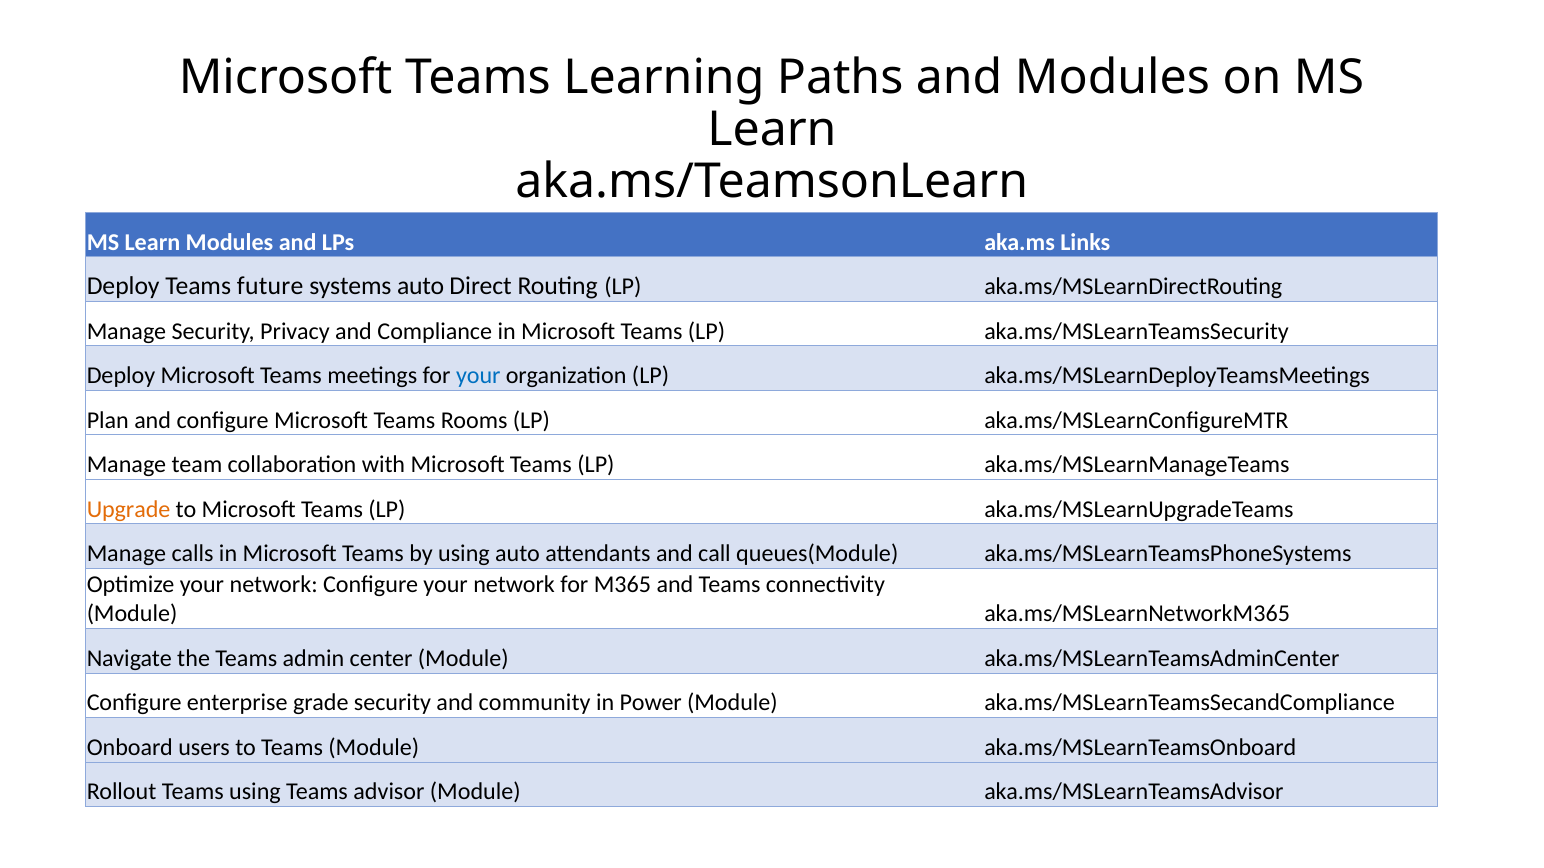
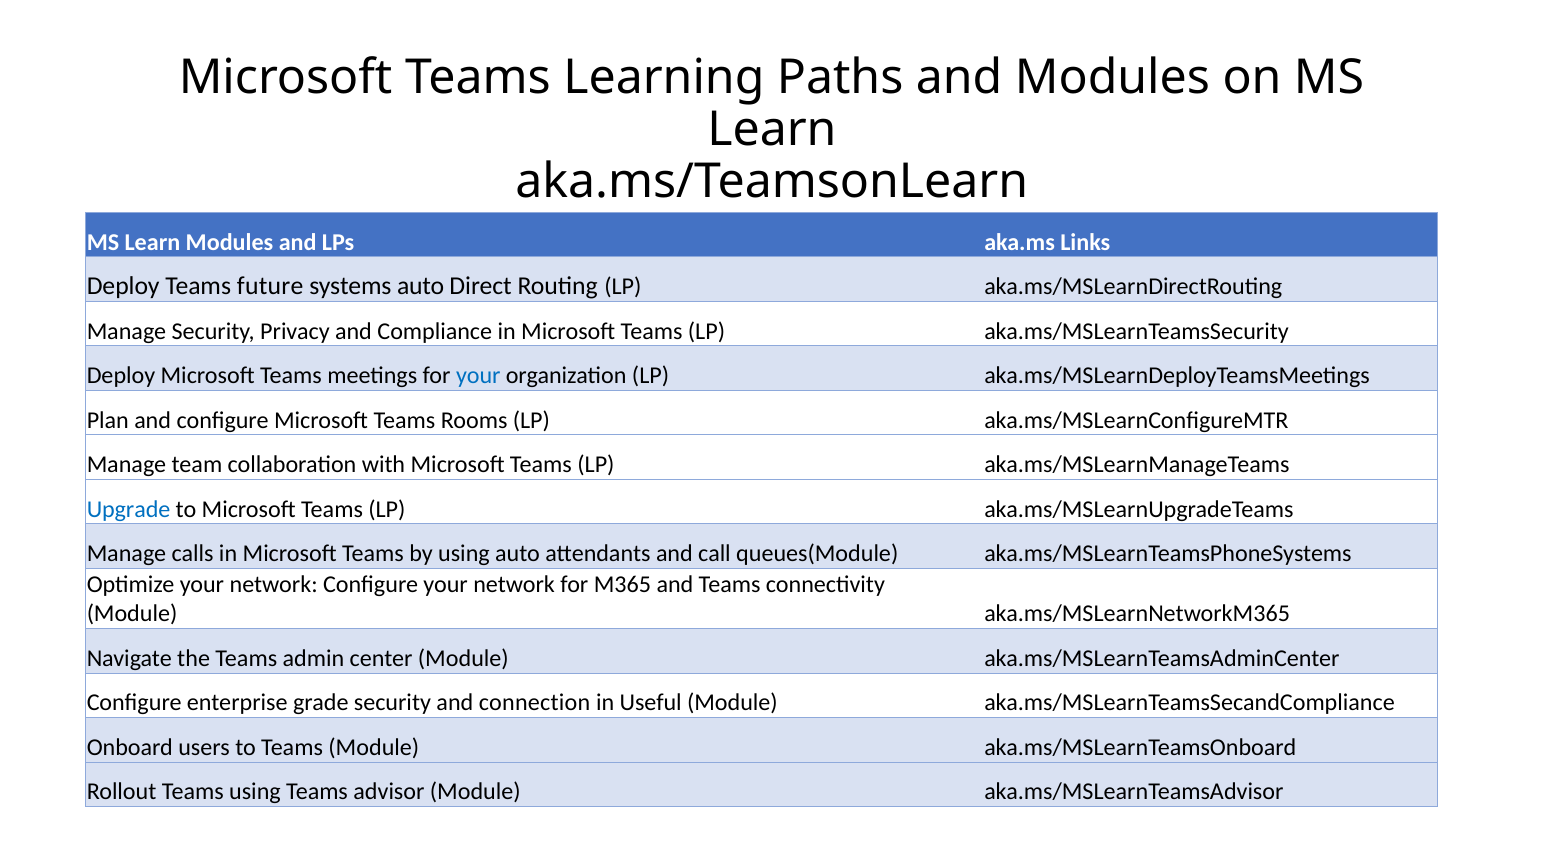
Upgrade colour: orange -> blue
community: community -> connection
Power: Power -> Useful
